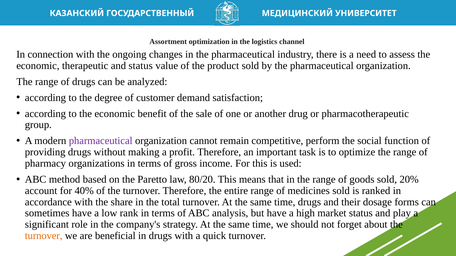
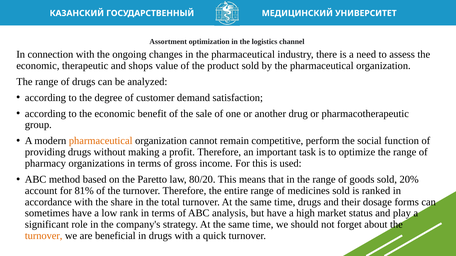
and status: status -> shops
pharmaceutical at (101, 141) colour: purple -> orange
40%: 40% -> 81%
